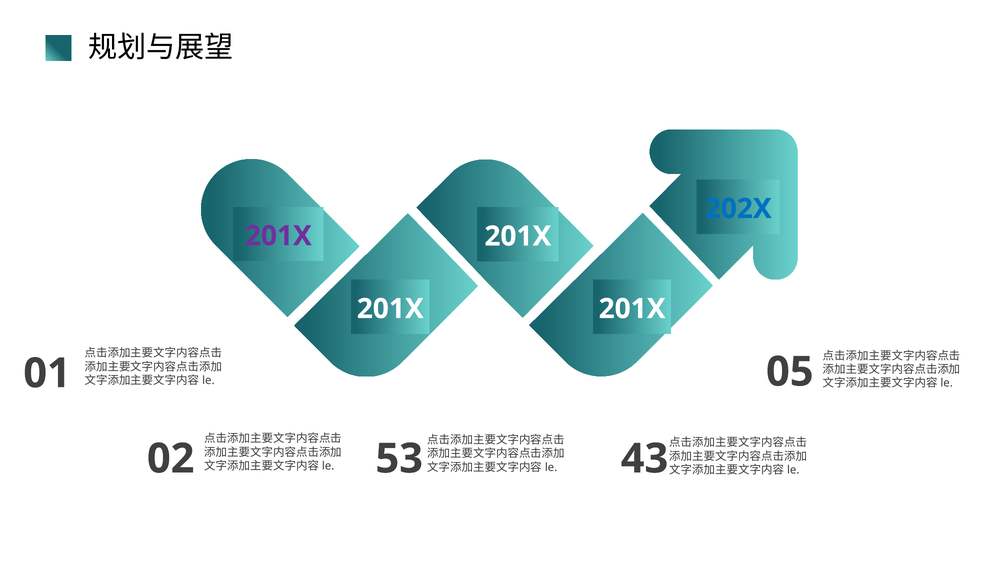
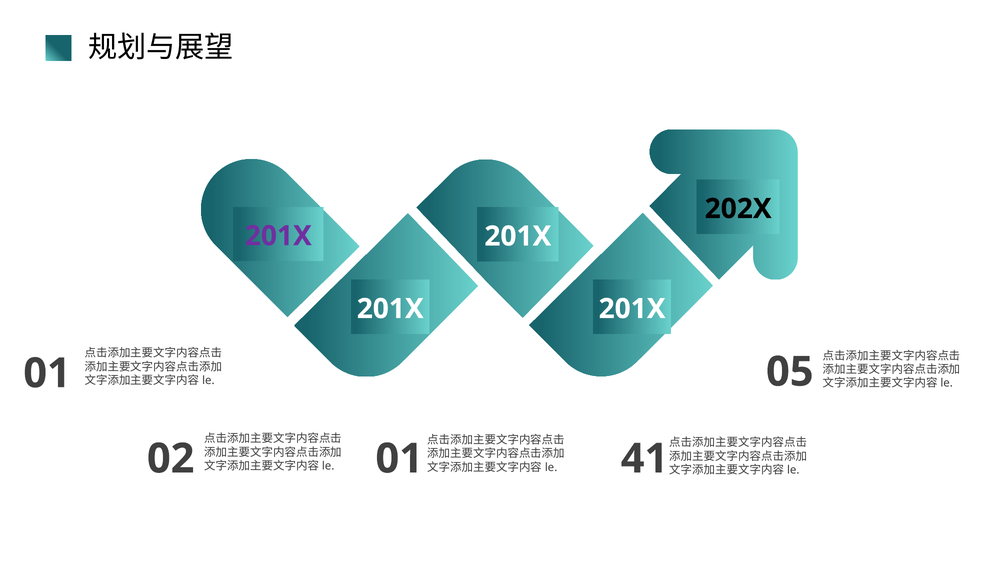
202X colour: blue -> black
53 at (399, 459): 53 -> 01
43: 43 -> 41
